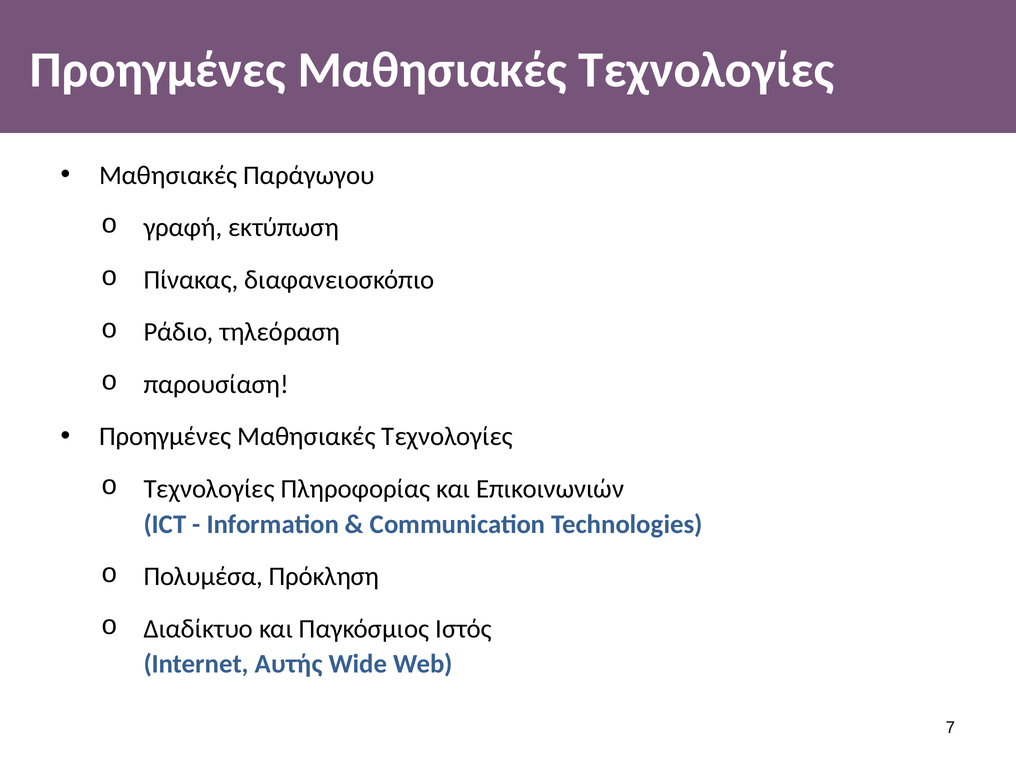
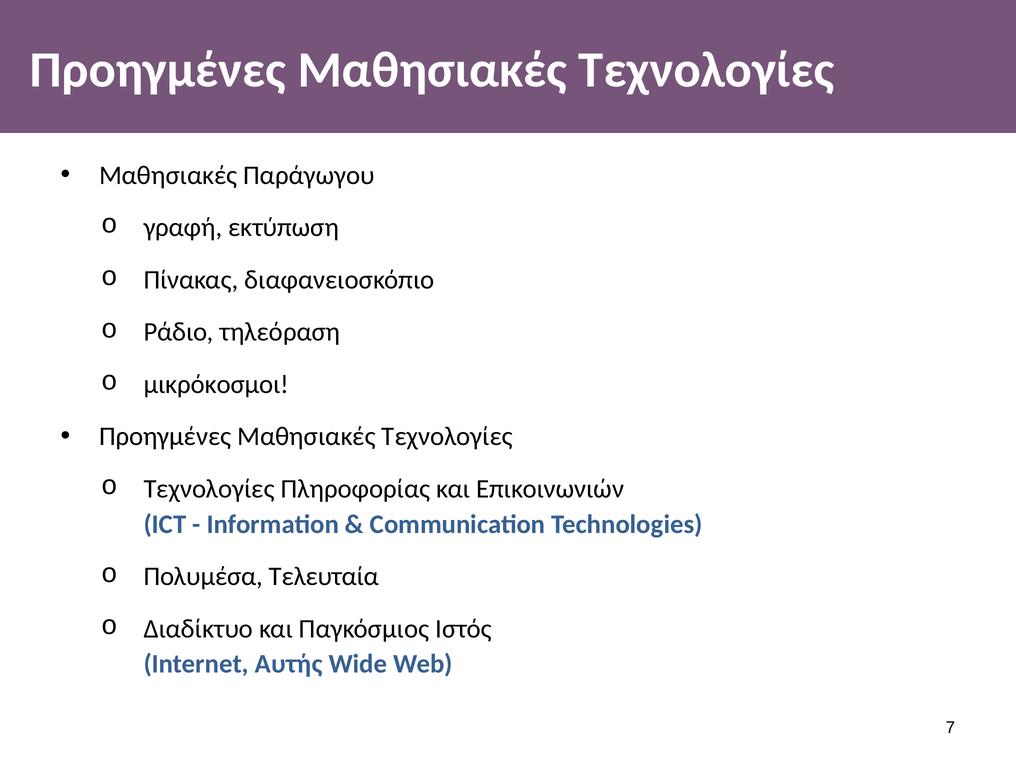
παρουσίαση: παρουσίαση -> μικρόκοσμοι
Πρόκληση: Πρόκληση -> Τελευταία
